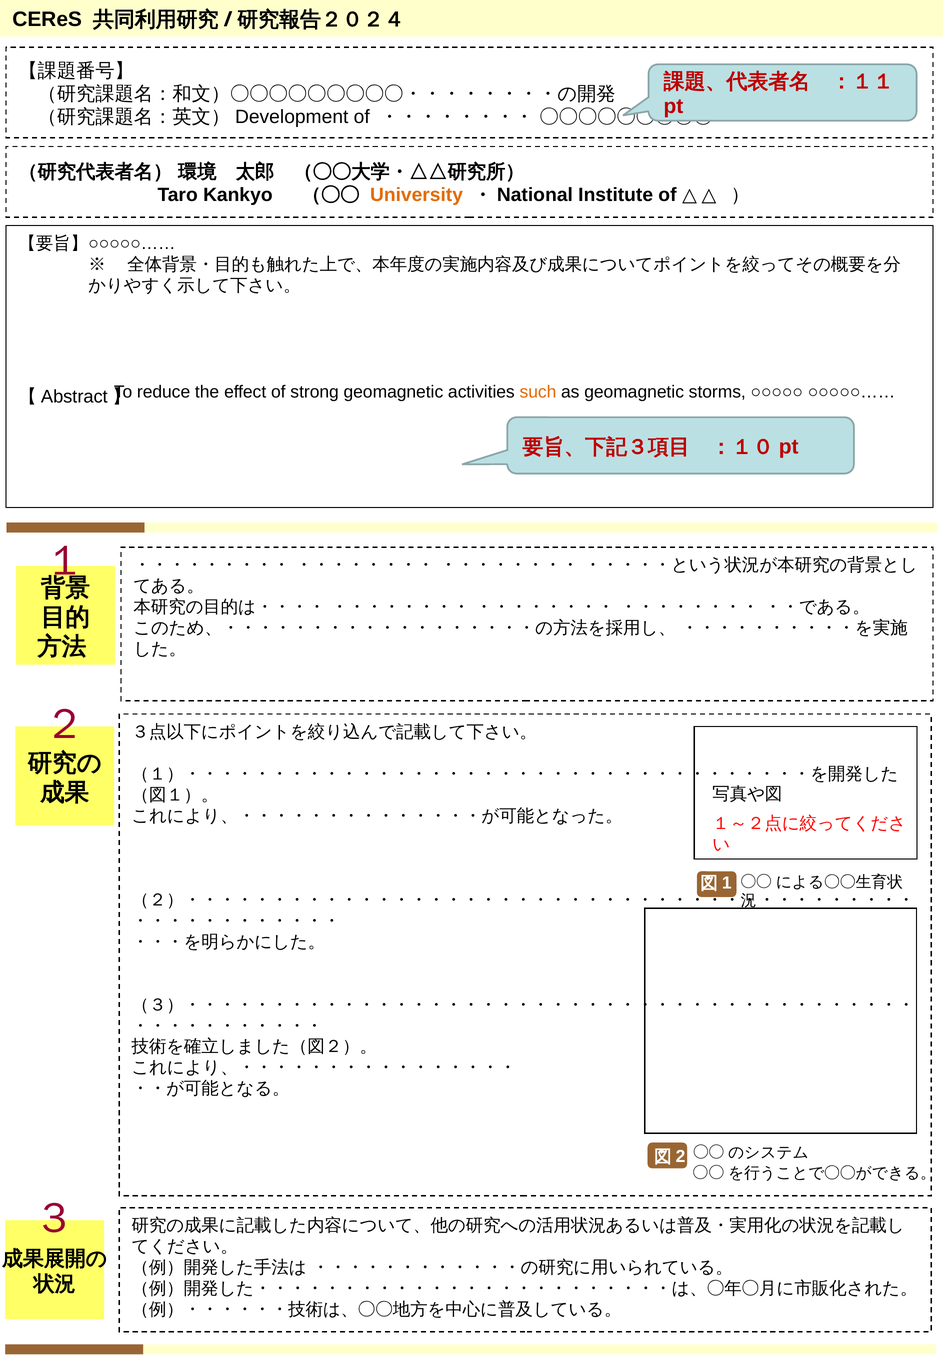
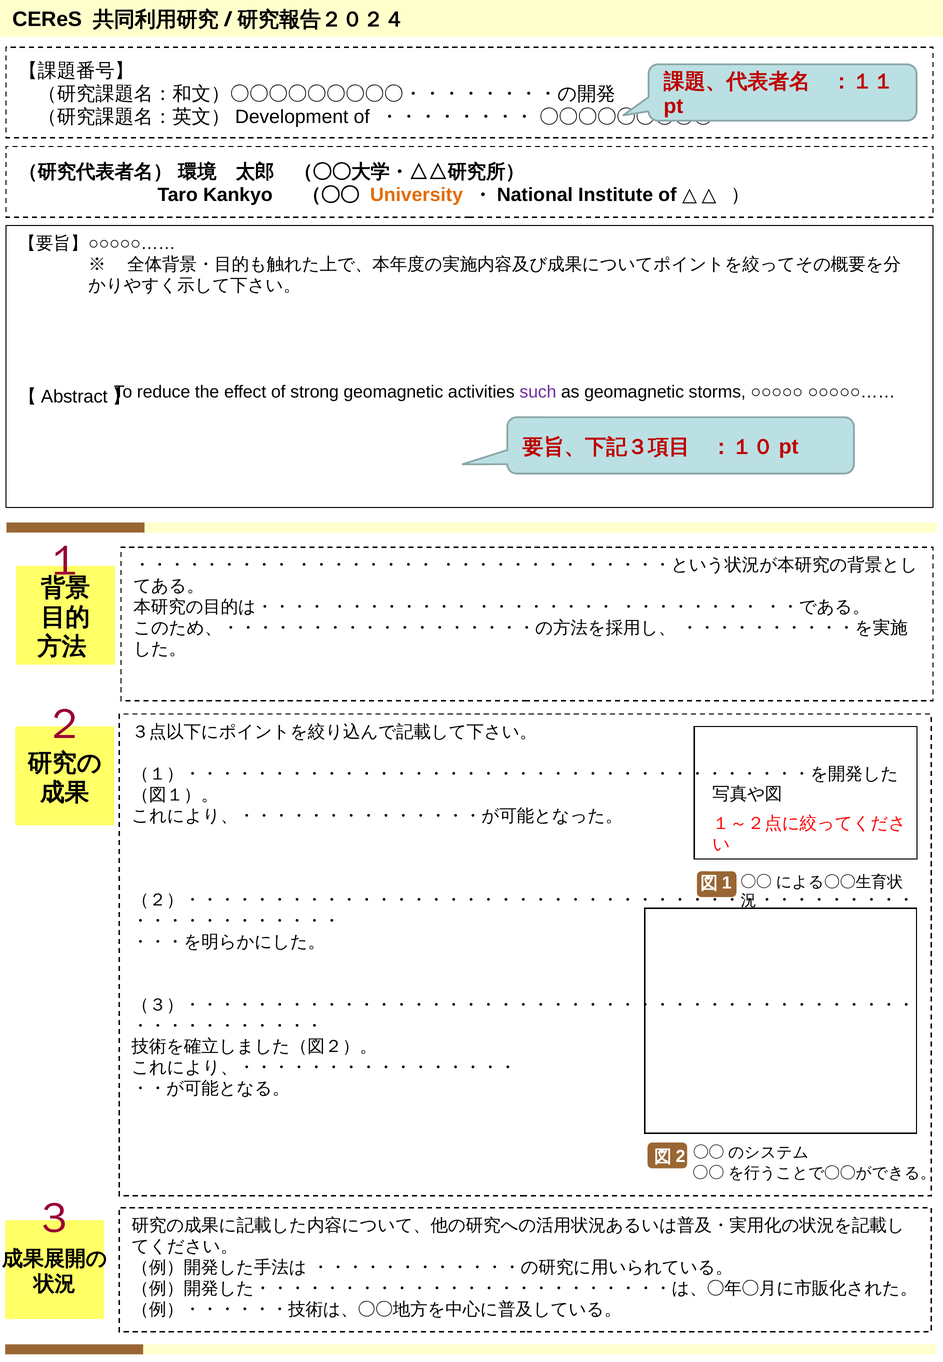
such colour: orange -> purple
